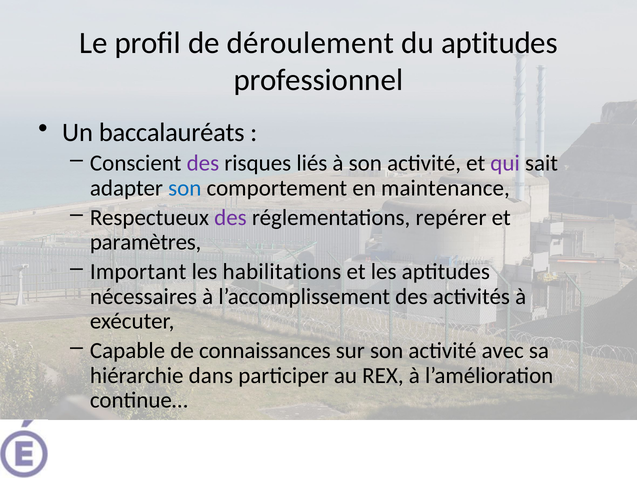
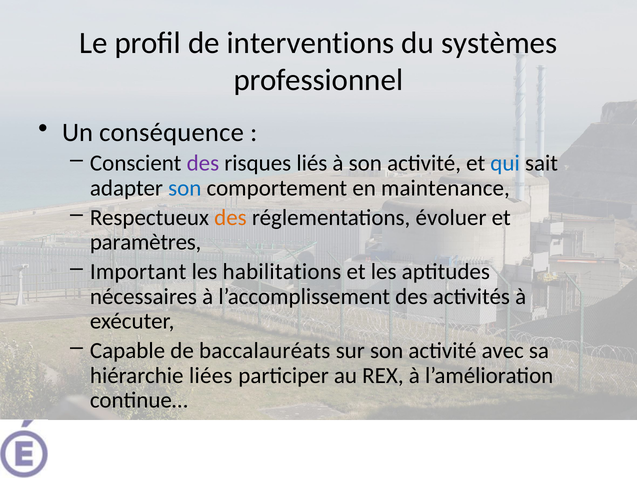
déroulement: déroulement -> interventions
du aptitudes: aptitudes -> systèmes
baccalauréats: baccalauréats -> conséquence
qui colour: purple -> blue
des at (230, 217) colour: purple -> orange
repérer: repérer -> évoluer
connaissances: connaissances -> baccalauréats
dans: dans -> liées
